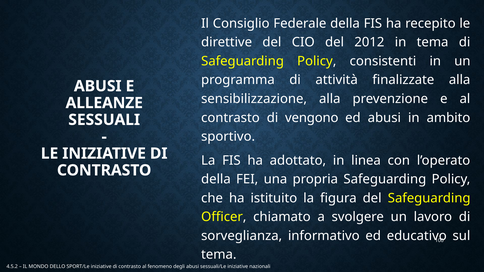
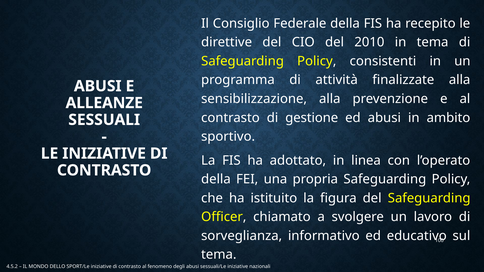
2012: 2012 -> 2010
vengono: vengono -> gestione
